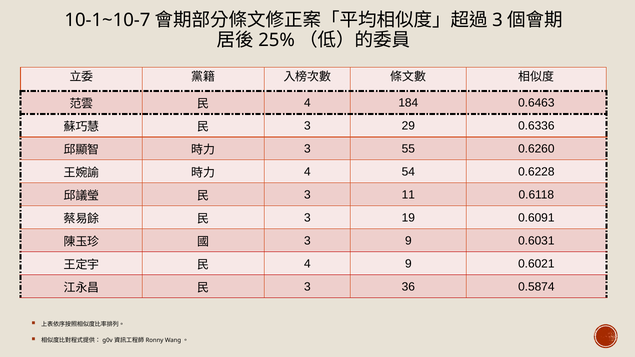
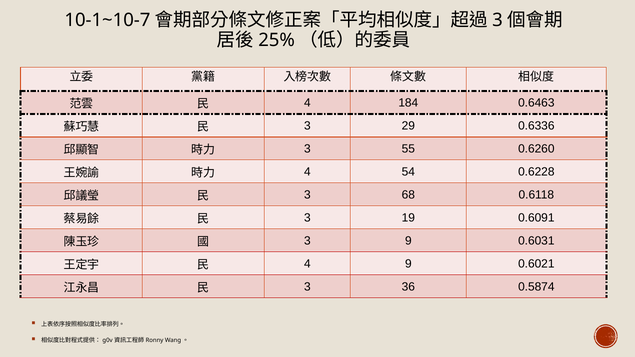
11: 11 -> 68
